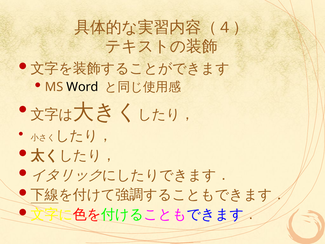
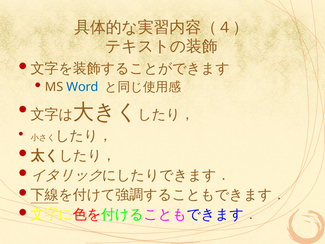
Word colour: black -> blue
